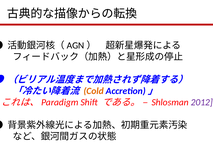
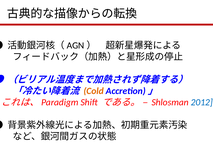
2012 colour: purple -> blue
